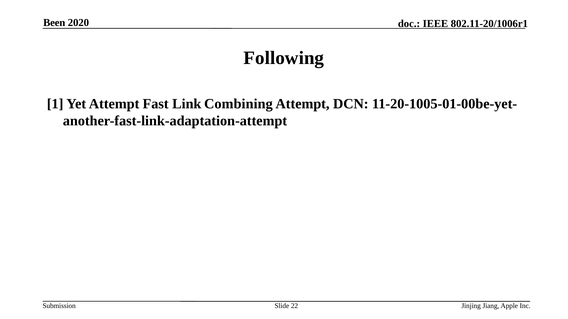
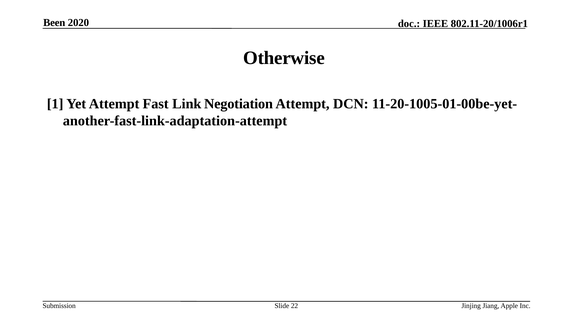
Following: Following -> Otherwise
Combining: Combining -> Negotiation
